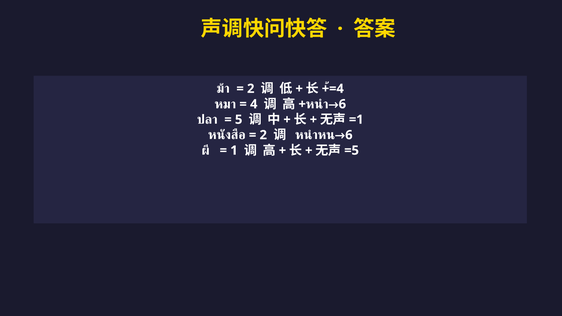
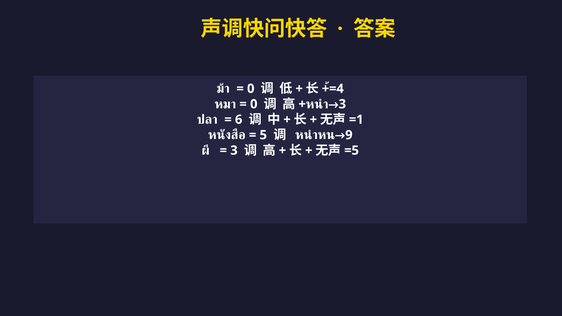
2 at (251, 89): 2 -> 0
4 at (254, 104): 4 -> 0
6 at (342, 104): 6 -> 3
5: 5 -> 6
2 at (263, 135): 2 -> 5
6 at (349, 135): 6 -> 9
1 at (234, 150): 1 -> 3
